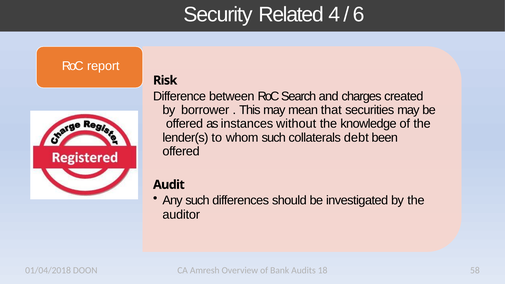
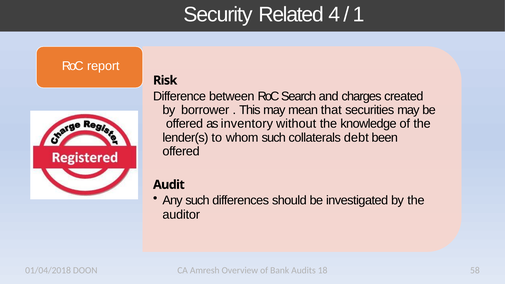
6: 6 -> 1
instances: instances -> inventory
